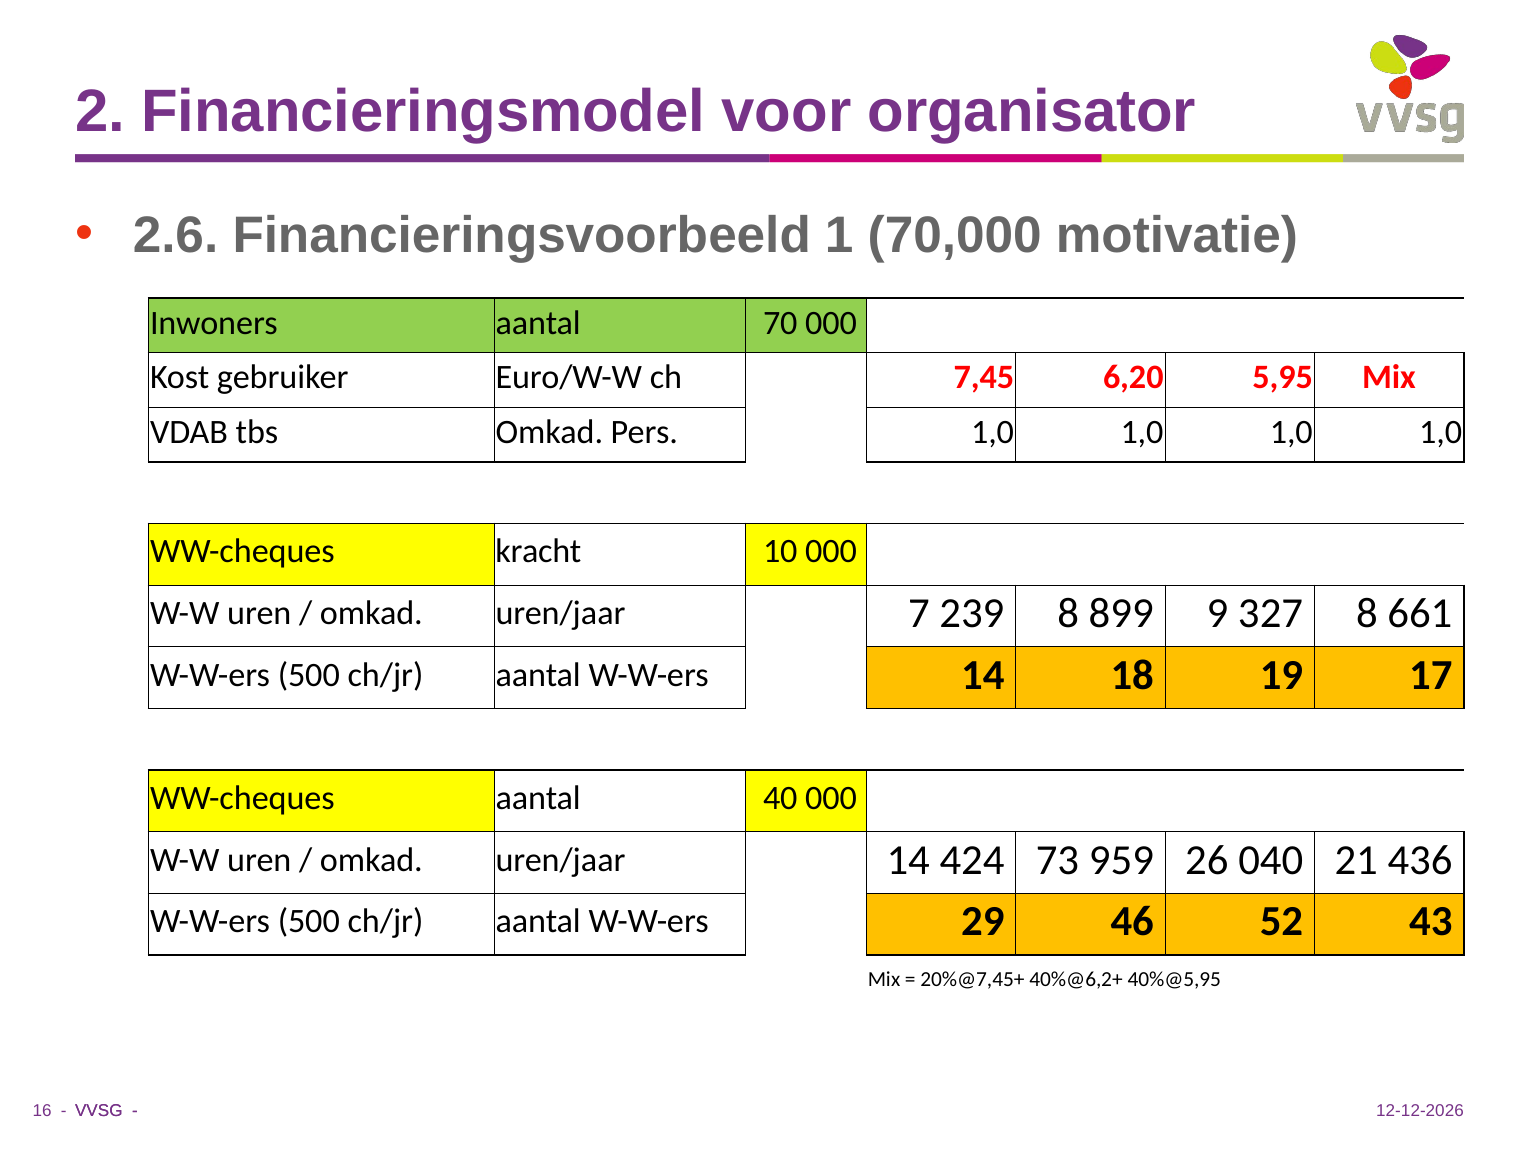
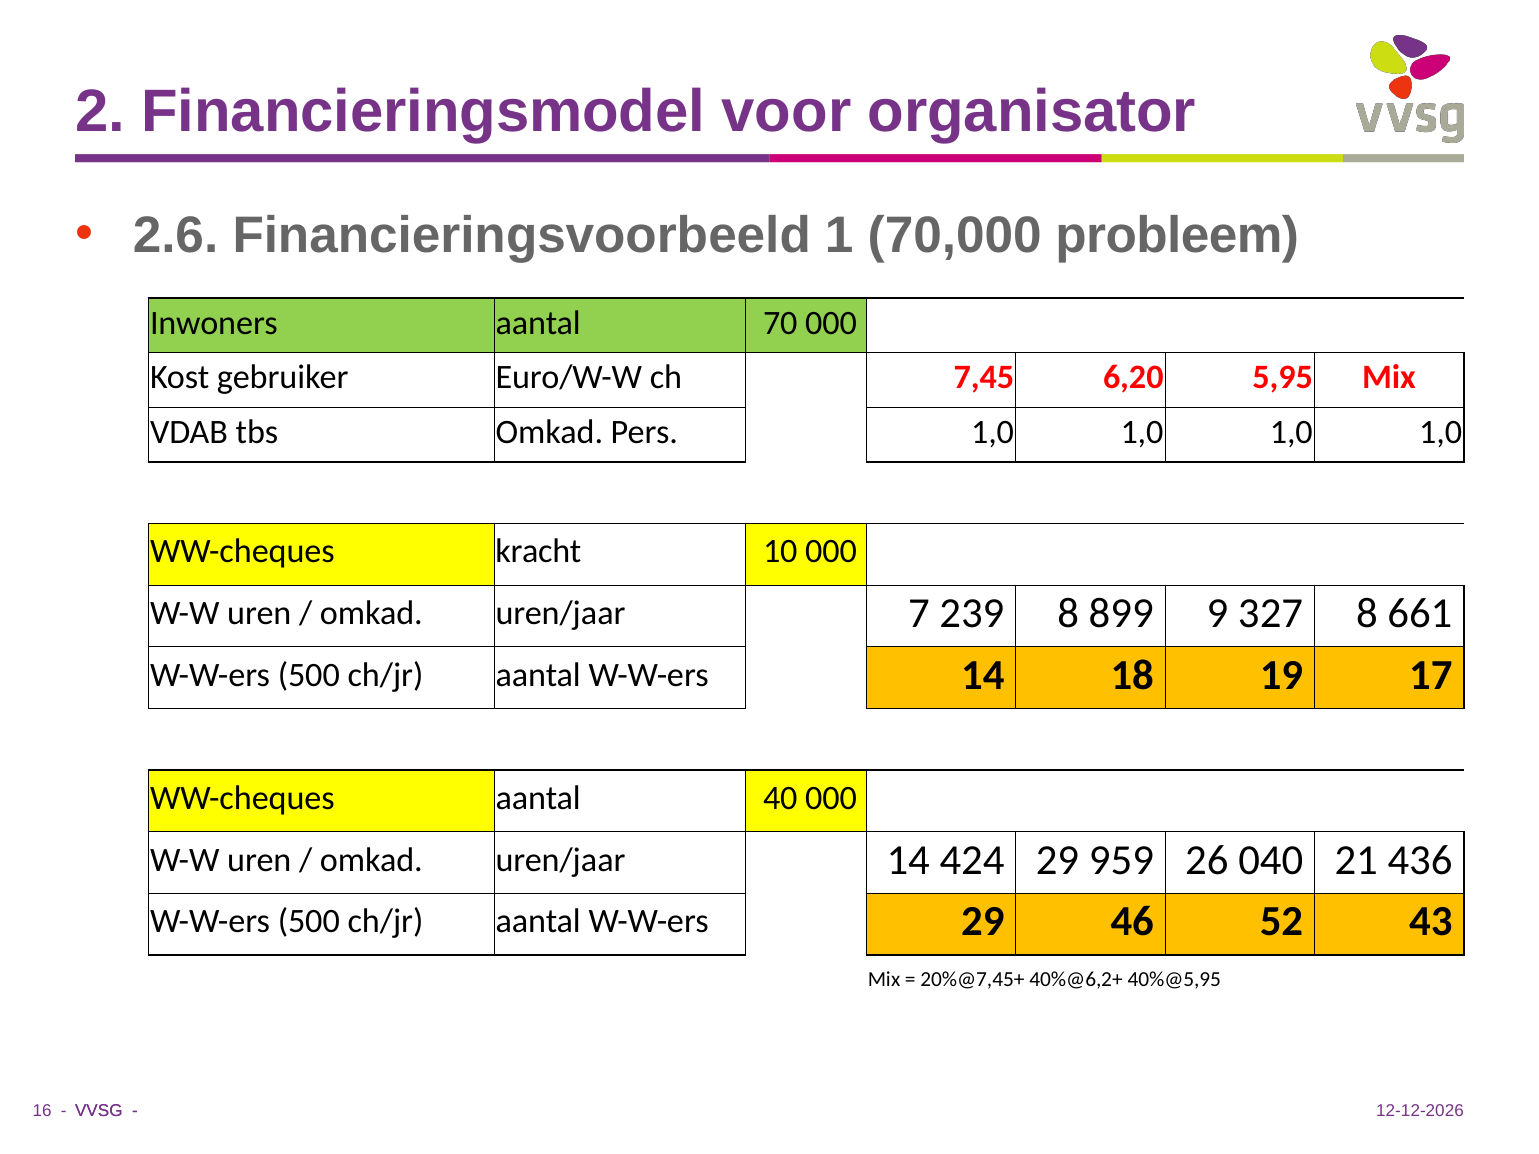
motivatie: motivatie -> probleem
424 73: 73 -> 29
